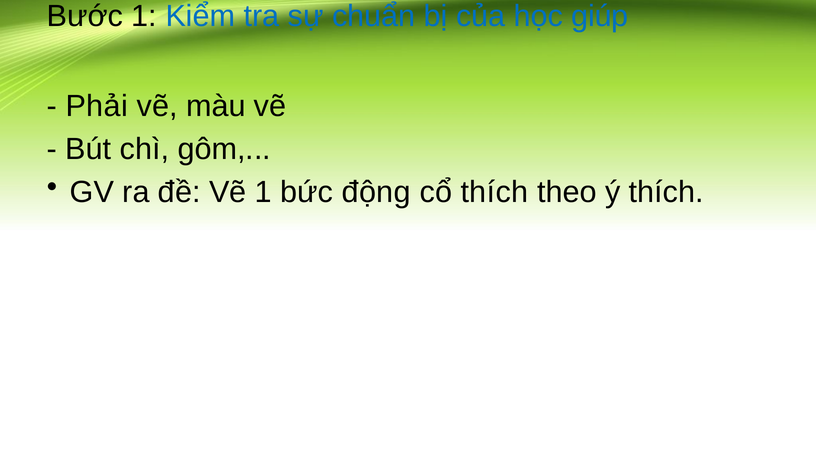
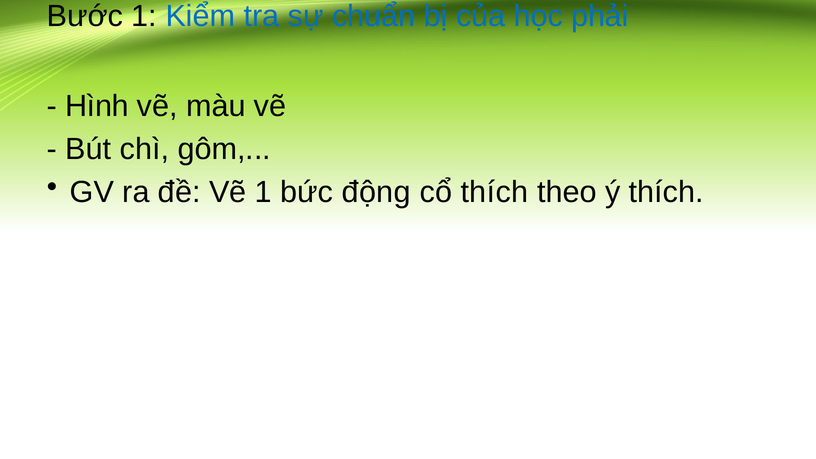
giúp: giúp -> phải
Phải: Phải -> Hình
